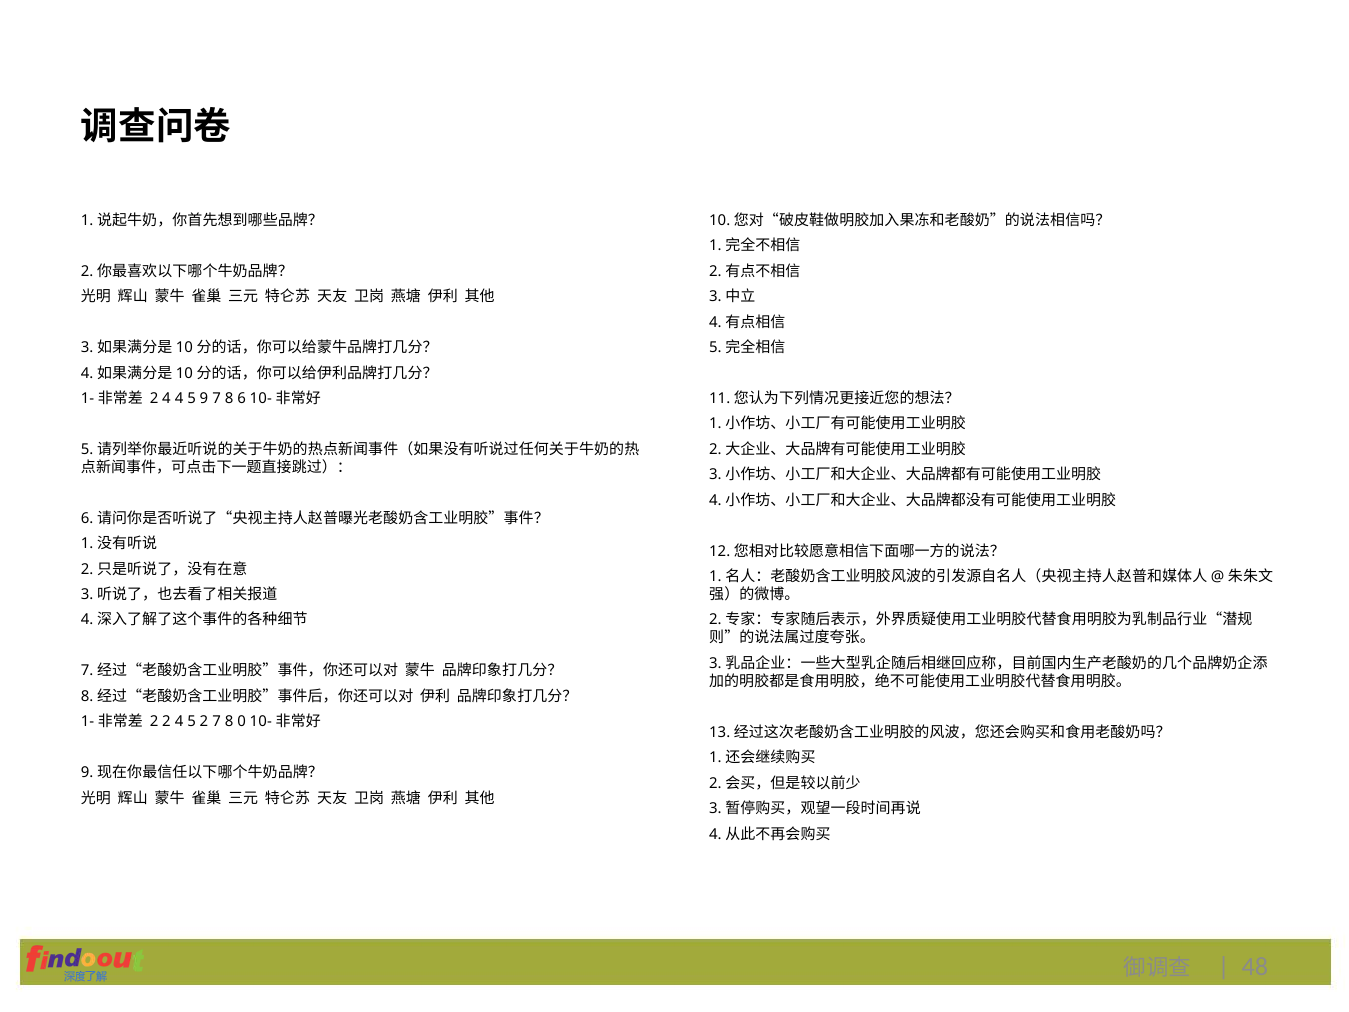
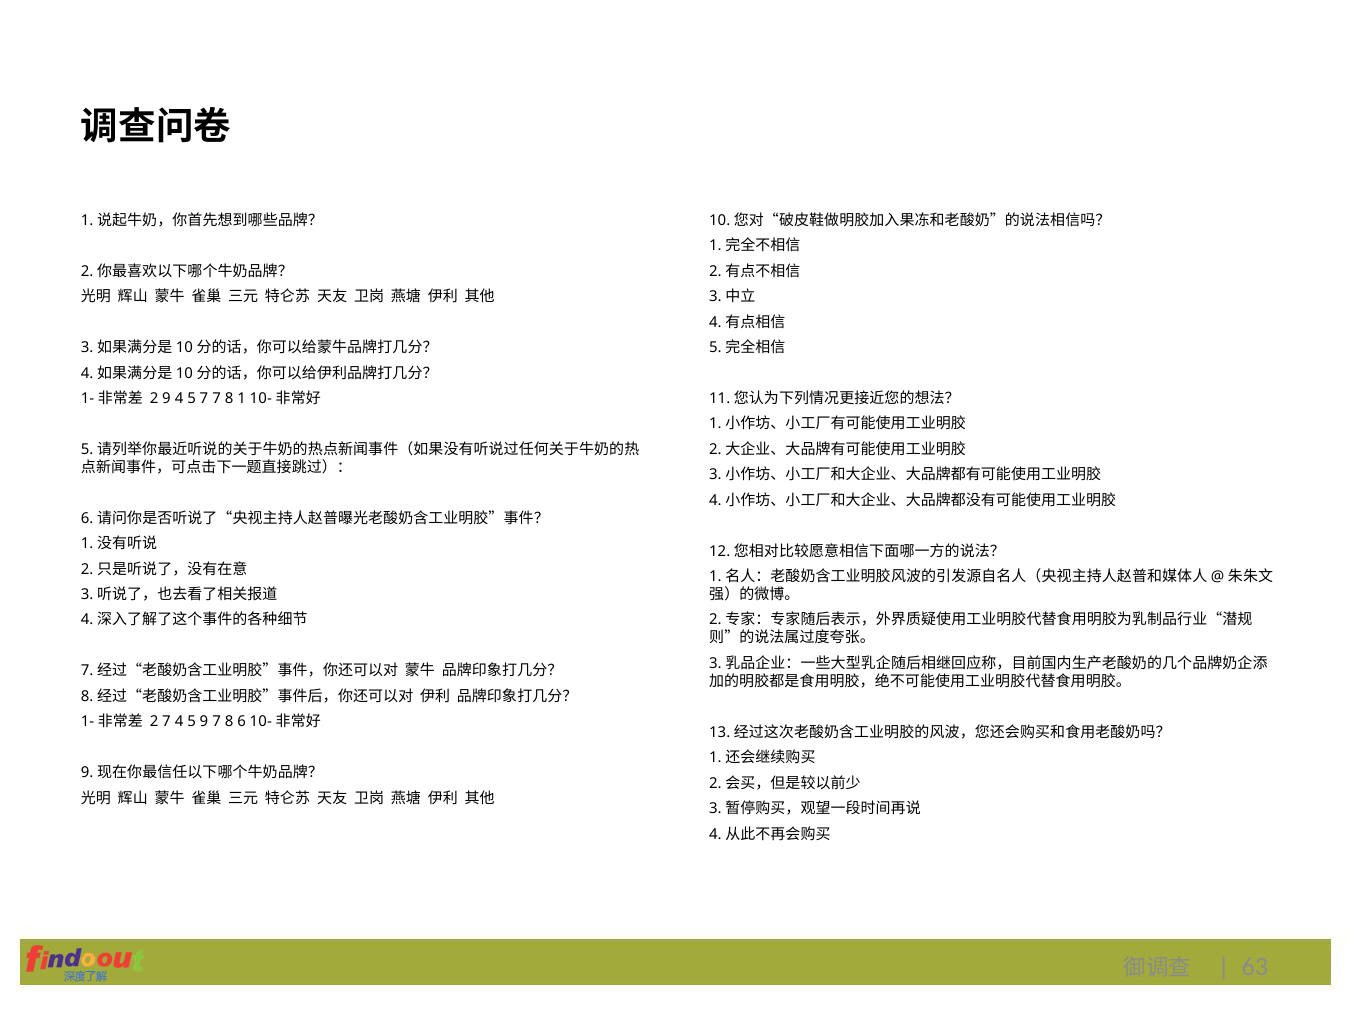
4 at (167, 398): 4 -> 9
5 9: 9 -> 7
6: 6 -> 1
2 2: 2 -> 7
5 2: 2 -> 9
0: 0 -> 6
48: 48 -> 63
